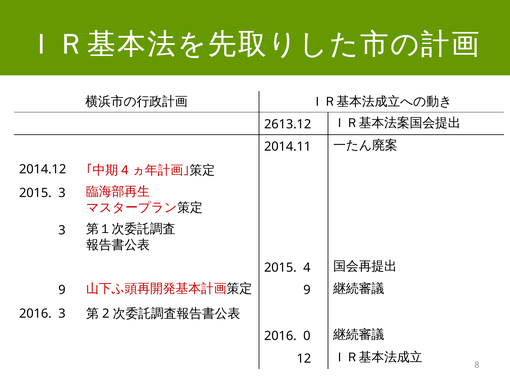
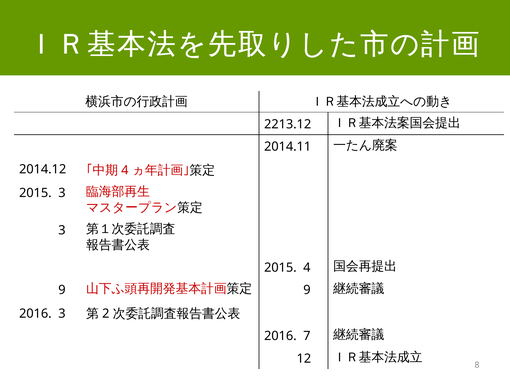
2613.12: 2613.12 -> 2213.12
0: 0 -> 7
